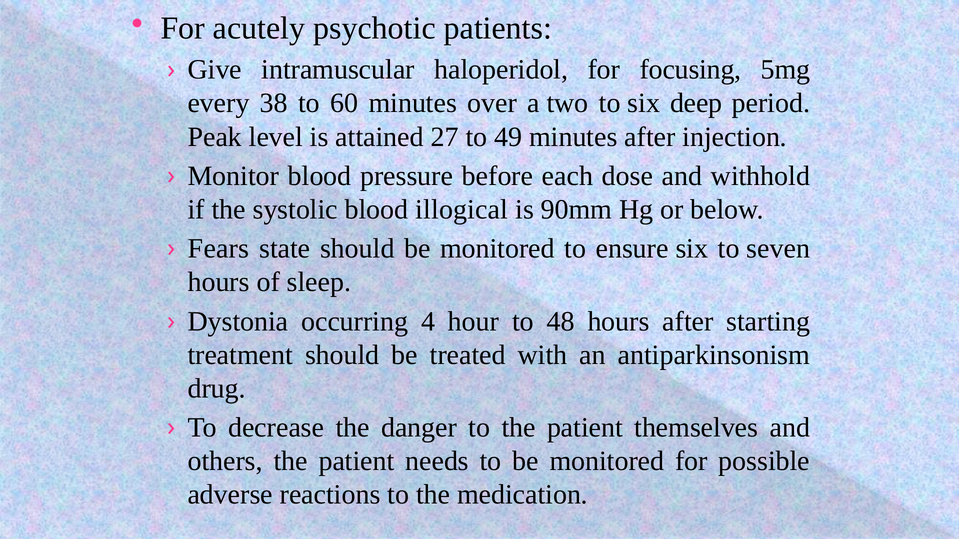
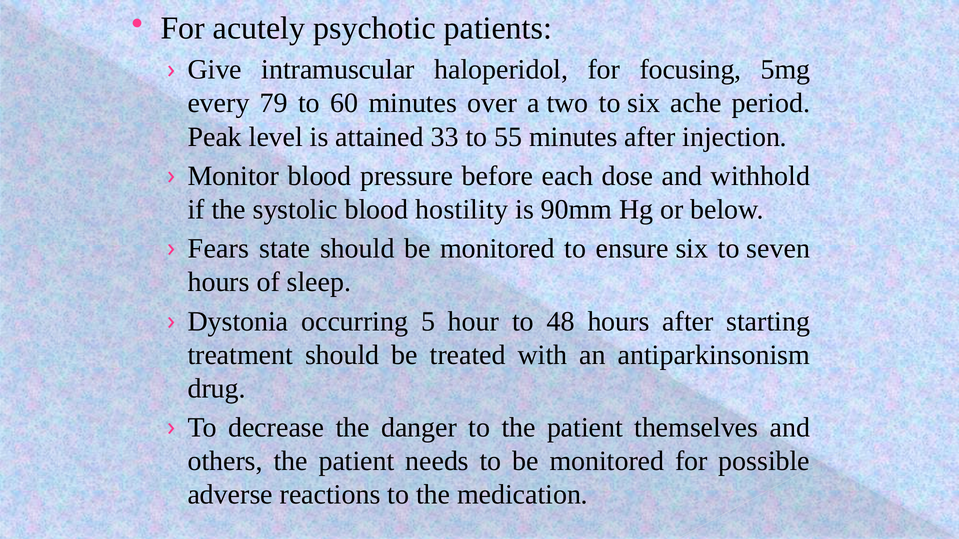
38: 38 -> 79
deep: deep -> ache
27: 27 -> 33
49: 49 -> 55
illogical: illogical -> hostility
4: 4 -> 5
